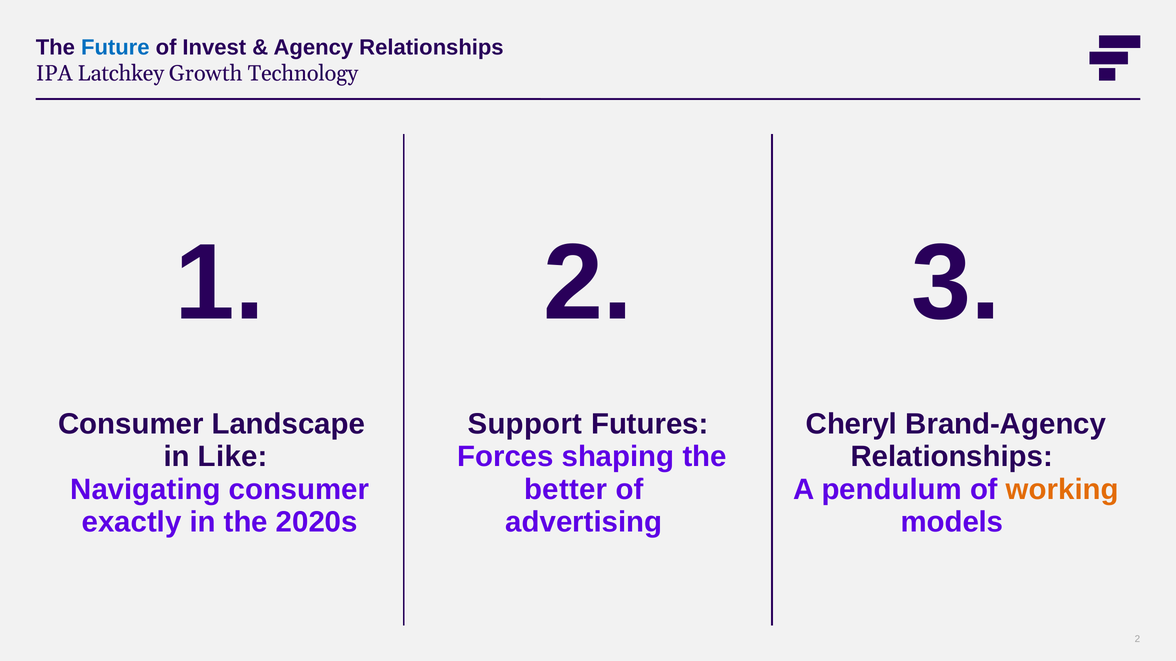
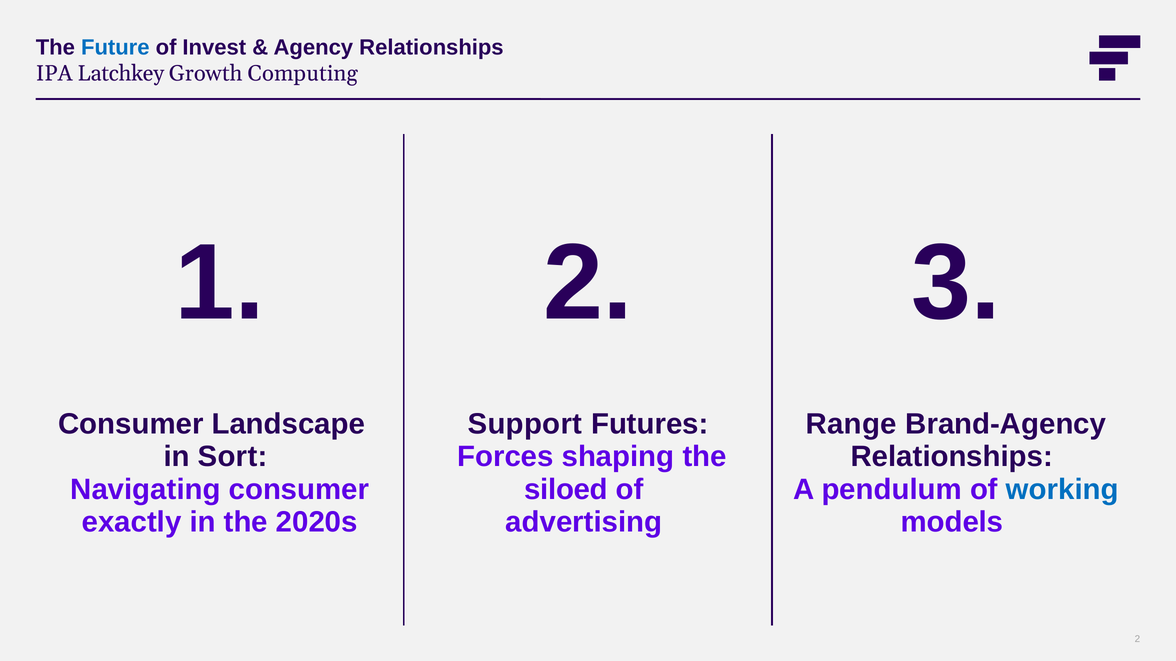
Technology: Technology -> Computing
Cheryl: Cheryl -> Range
Like: Like -> Sort
better: better -> siloed
working colour: orange -> blue
